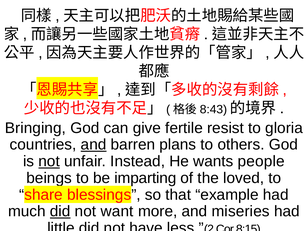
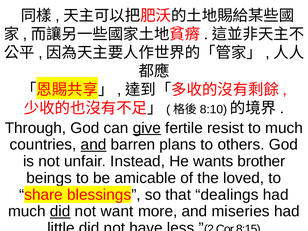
8:43: 8:43 -> 8:10
Bringing: Bringing -> Through
give underline: none -> present
to gloria: gloria -> much
not at (49, 161) underline: present -> none
people: people -> brother
imparting: imparting -> amicable
example: example -> dealings
